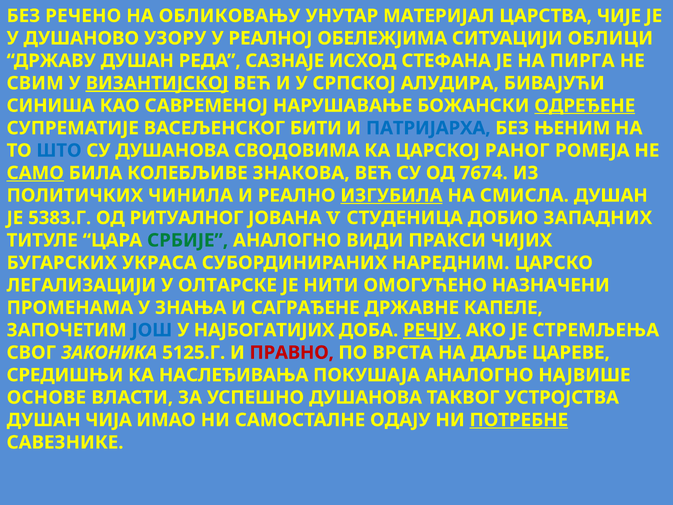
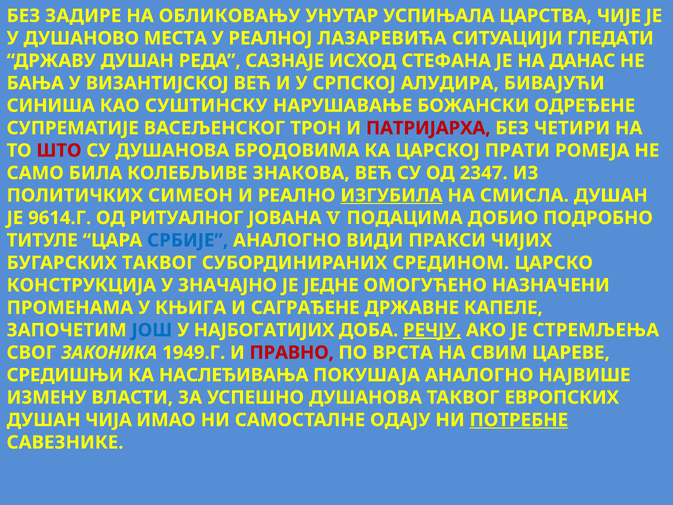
РЕЧЕНО: РЕЧЕНО -> ЗАДИРЕ
МАТЕРИЈАЛ: МАТЕРИЈАЛ -> УСПИЊАЛА
УЗОРУ: УЗОРУ -> МЕСТА
ОБЕЛЕЖЈИМА: ОБЕЛЕЖЈИМА -> ЛАЗАРЕВИЋА
ОБЛИЦИ: ОБЛИЦИ -> ГЛЕДАТИ
ПИРГА: ПИРГА -> ДАНАС
СВИМ: СВИМ -> БАЊА
ВИЗАНТИЈСКОЈ underline: present -> none
САВРЕМЕНОЈ: САВРЕМЕНОЈ -> СУШТИНСКУ
ОДРЕЂЕНЕ underline: present -> none
БИТИ: БИТИ -> ТРОН
ПАТРИЈАРХА colour: blue -> red
ЊЕНИМ: ЊЕНИМ -> ЧЕТИРИ
ШТО colour: blue -> red
СВОДОВИМА: СВОДОВИМА -> БРОДОВИМА
РАНОГ: РАНОГ -> ПРАТИ
САМО underline: present -> none
7674: 7674 -> 2347
ЧИНИЛА: ЧИНИЛА -> СИМЕОН
5383.Г: 5383.Г -> 9614.Г
СТУДЕНИЦА: СТУДЕНИЦА -> ПОДАЦИМА
ЗАПАДНИХ: ЗАПАДНИХ -> ПОДРОБНО
СРБИЈЕ colour: green -> blue
БУГАРСКИХ УКРАСА: УКРАСА -> ТАКВОГ
НАРЕДНИМ: НАРЕДНИМ -> СРЕДИНОМ
ЛЕГАЛИЗАЦИЈИ: ЛЕГАЛИЗАЦИЈИ -> КОНСТРУКЦИЈА
ОЛТАРСКЕ: ОЛТАРСКЕ -> ЗНАЧАЈНО
НИТИ: НИТИ -> ЈЕДНЕ
ЗНАЊА: ЗНАЊА -> КЊИГА
5125.Г: 5125.Г -> 1949.Г
ДАЉЕ: ДАЉЕ -> СВИМ
ОСНОВЕ: ОСНОВЕ -> ИЗМЕНУ
УСТРОЈСТВА: УСТРОЈСТВА -> ЕВРОПСКИХ
